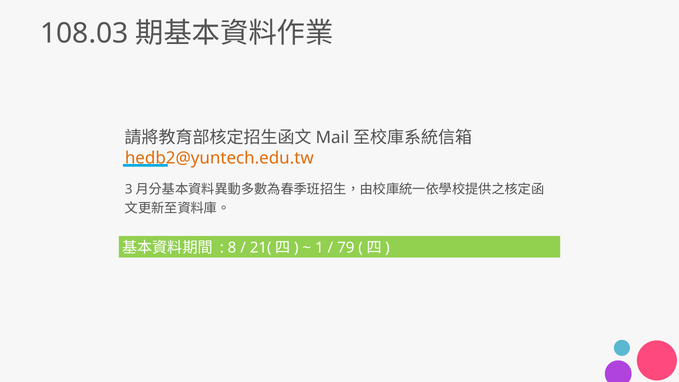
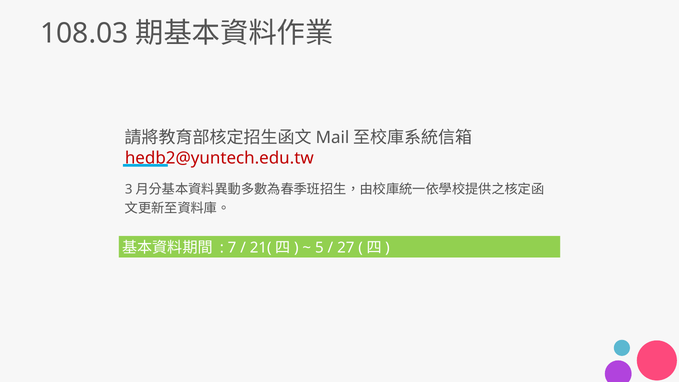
hedb2@yuntech.edu.tw colour: orange -> red
8: 8 -> 7
1: 1 -> 5
79: 79 -> 27
